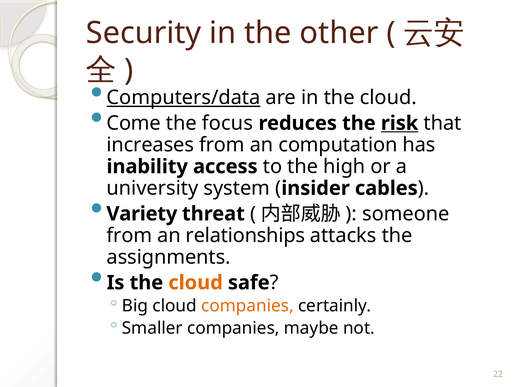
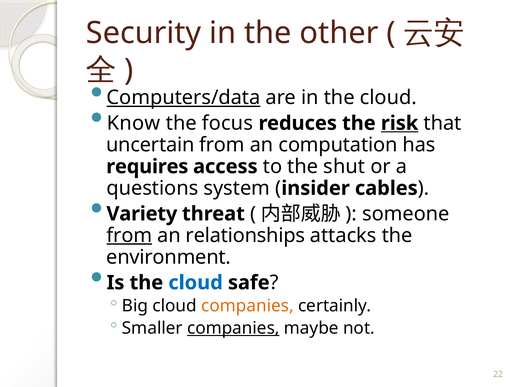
Come: Come -> Know
increases: increases -> uncertain
inability: inability -> requires
high: high -> shut
university: university -> questions
from at (129, 235) underline: none -> present
assignments: assignments -> environment
cloud at (196, 282) colour: orange -> blue
companies at (233, 327) underline: none -> present
